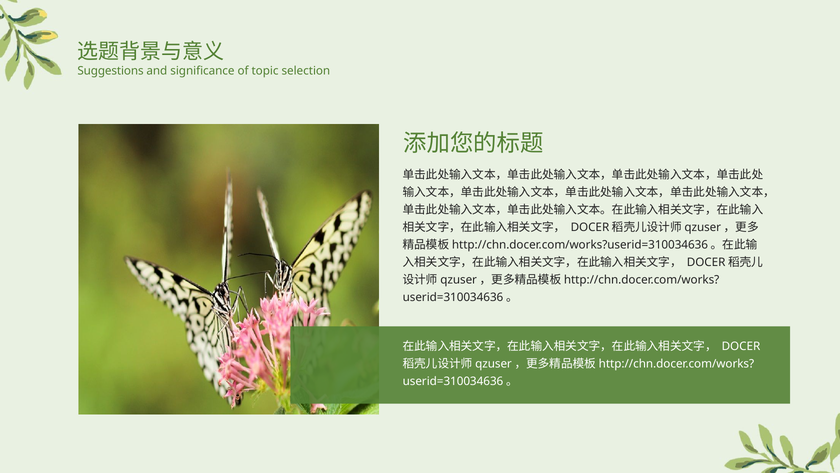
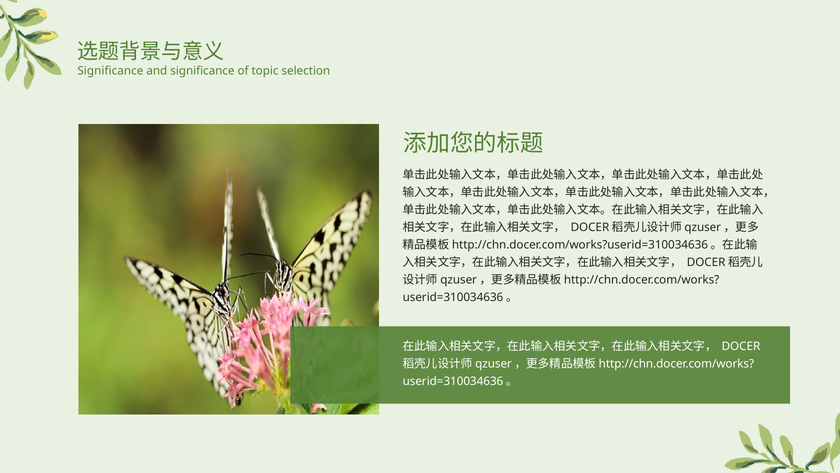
Suggestions at (110, 71): Suggestions -> Significance
